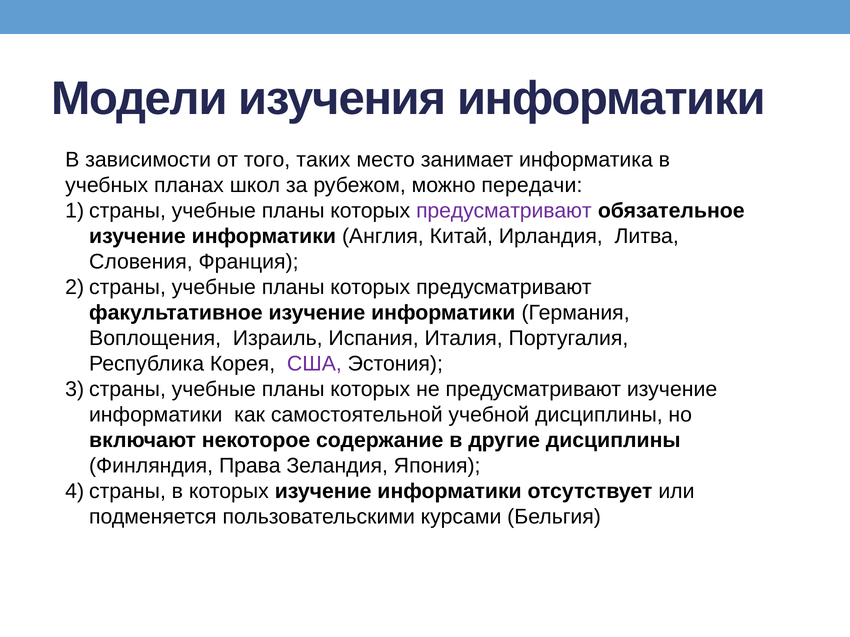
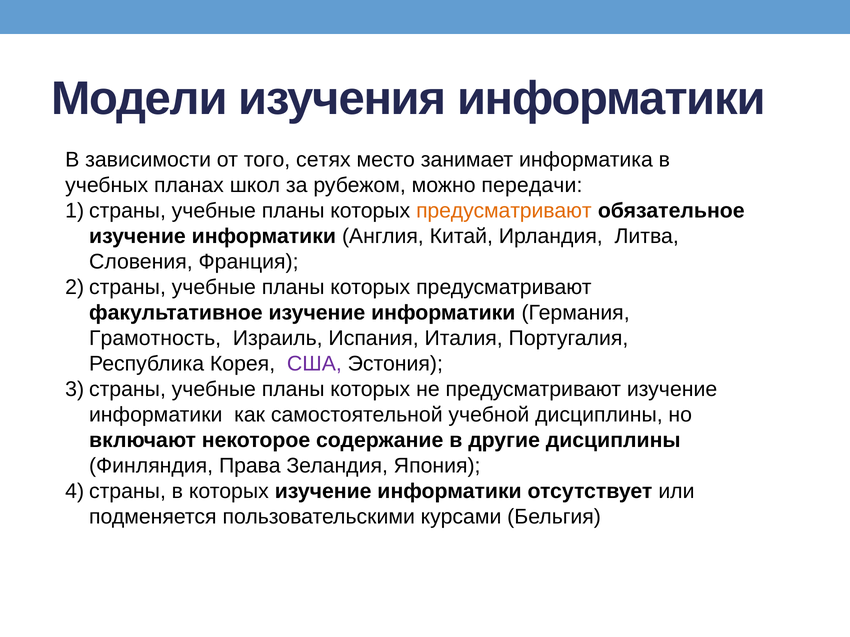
таких: таких -> сетях
предусматривают at (504, 211) colour: purple -> orange
Воплощения: Воплощения -> Грамотность
